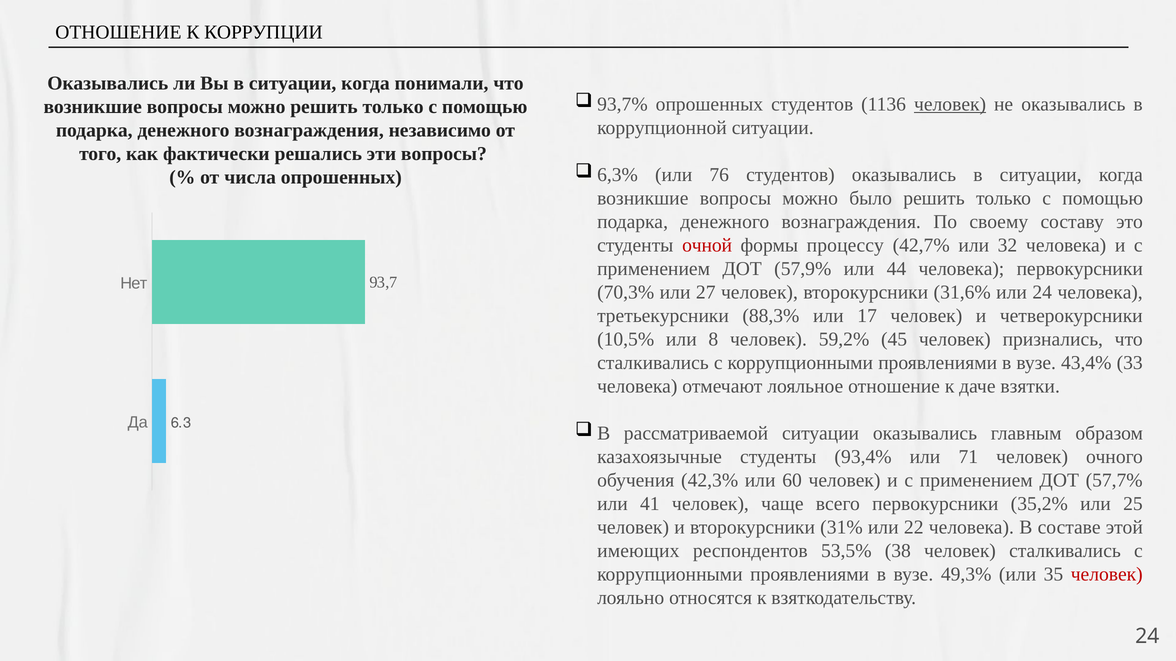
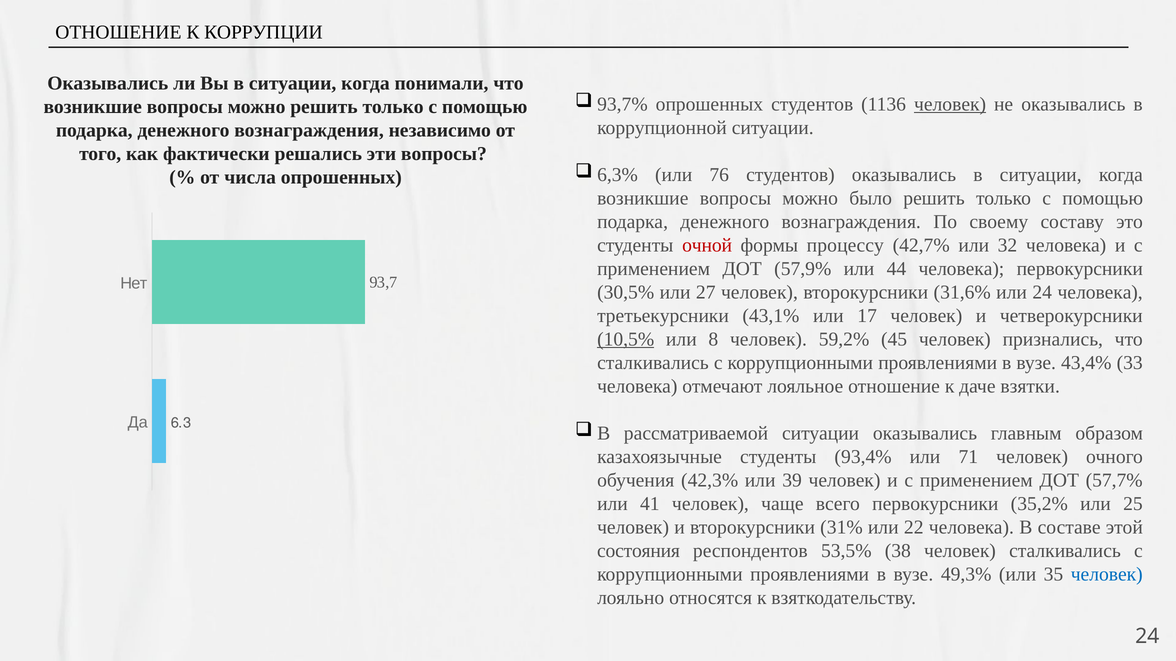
70,3%: 70,3% -> 30,5%
88,3%: 88,3% -> 43,1%
10,5% underline: none -> present
60: 60 -> 39
имеющих: имеющих -> состояния
человек at (1107, 575) colour: red -> blue
